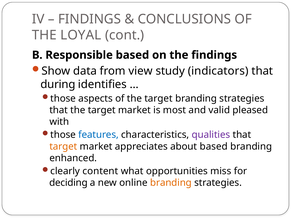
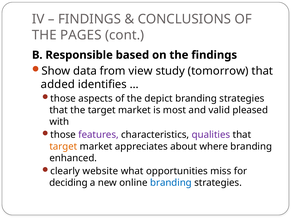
LOYAL: LOYAL -> PAGES
indicators: indicators -> tomorrow
during: during -> added
of the target: target -> depict
features colour: blue -> purple
about based: based -> where
content: content -> website
branding at (171, 183) colour: orange -> blue
